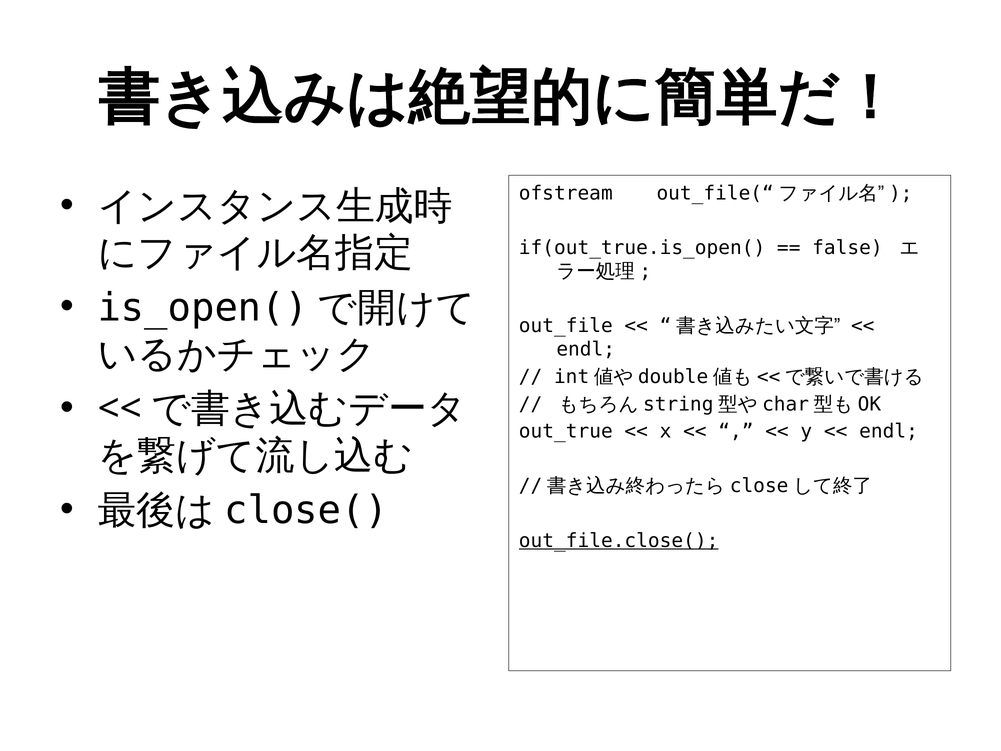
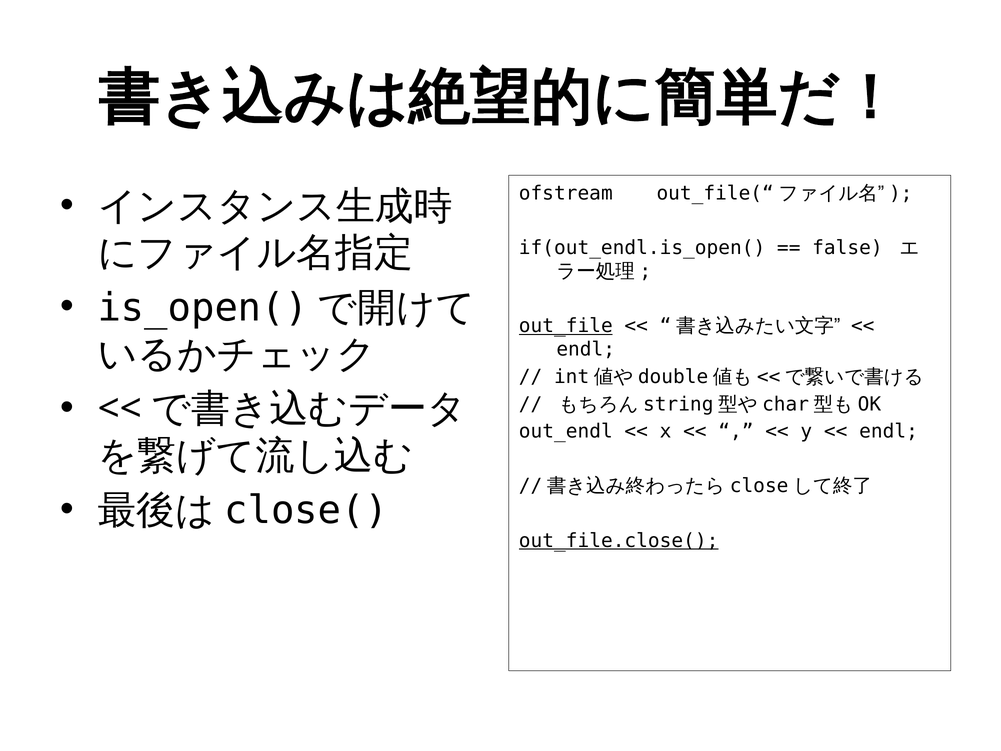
if(out_true.is_open(: if(out_true.is_open( -> if(out_endl.is_open(
out_file underline: none -> present
out_true: out_true -> out_endl
